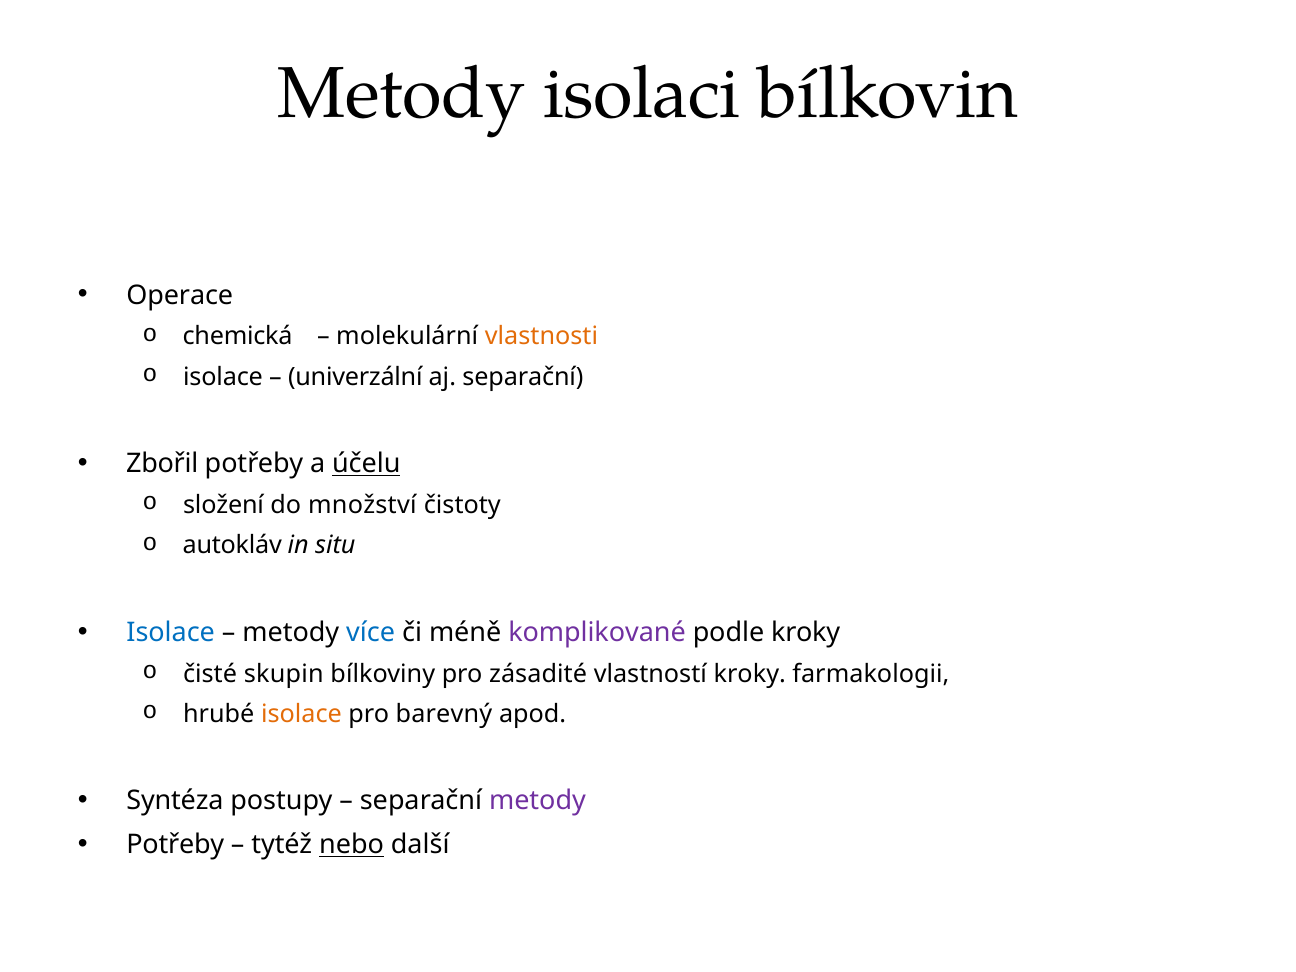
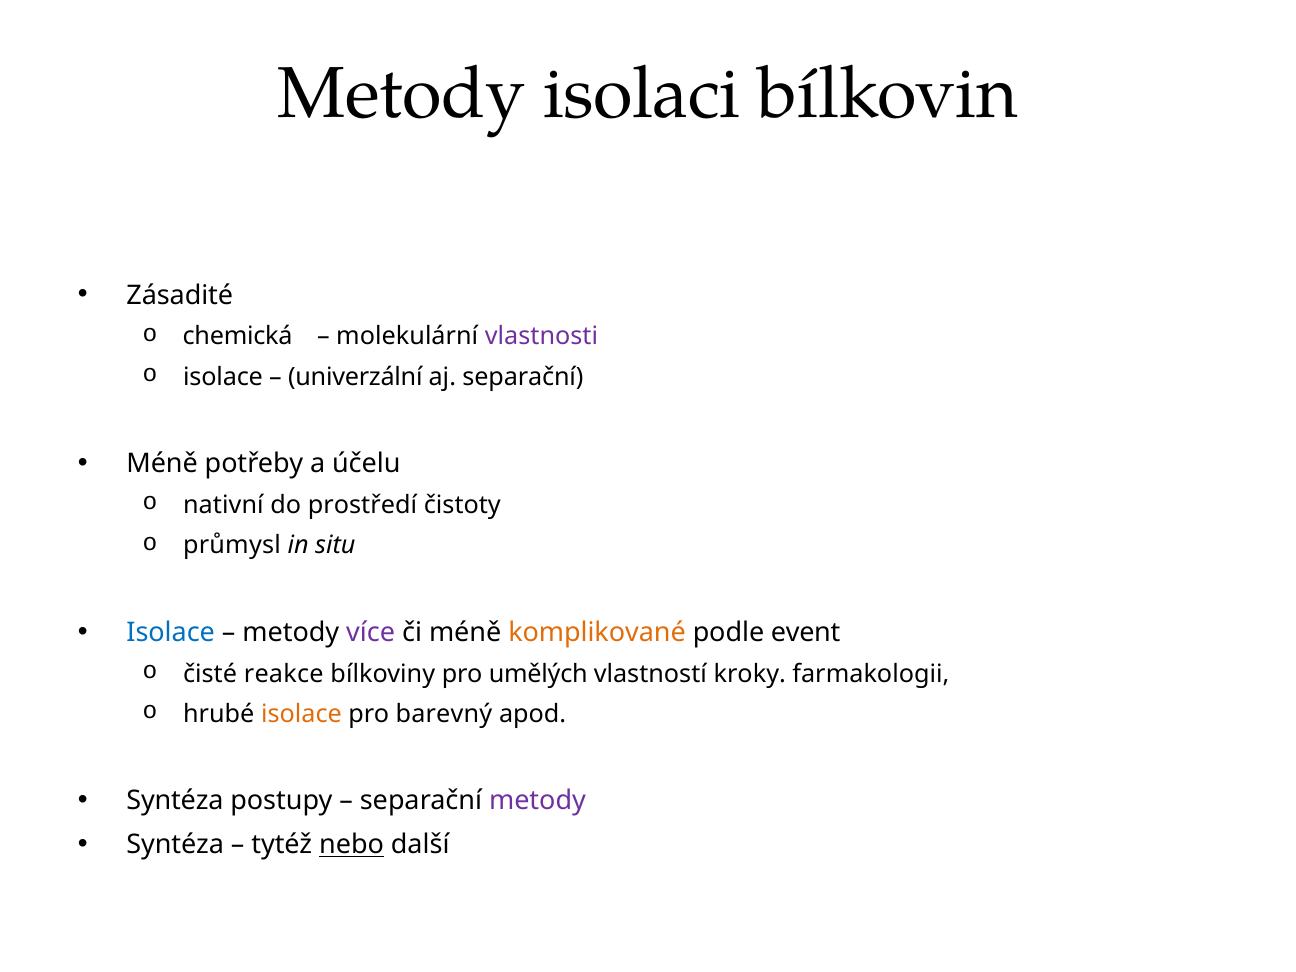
Operace: Operace -> Zásadité
vlastnosti colour: orange -> purple
Zbořil at (162, 464): Zbořil -> Méně
účelu underline: present -> none
složení: složení -> nativní
množství: množství -> prostředí
autokláv: autokláv -> průmysl
více colour: blue -> purple
komplikované colour: purple -> orange
podle kroky: kroky -> event
skupin: skupin -> reakce
zásadité: zásadité -> umělých
Potřeby at (175, 845): Potřeby -> Syntéza
